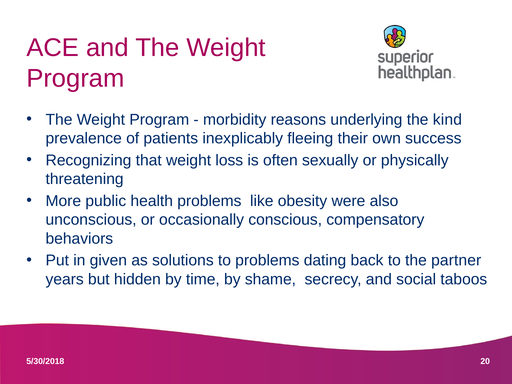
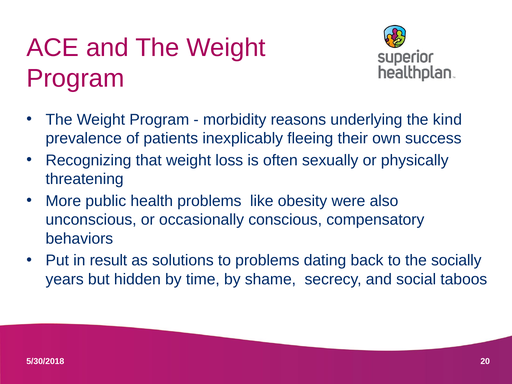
given: given -> result
partner: partner -> socially
